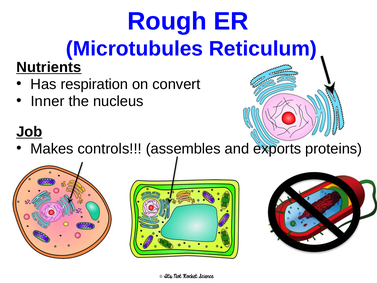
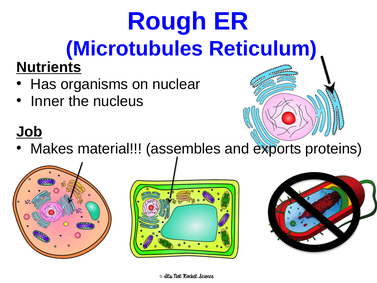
respiration: respiration -> organisms
convert: convert -> nuclear
controls: controls -> material
